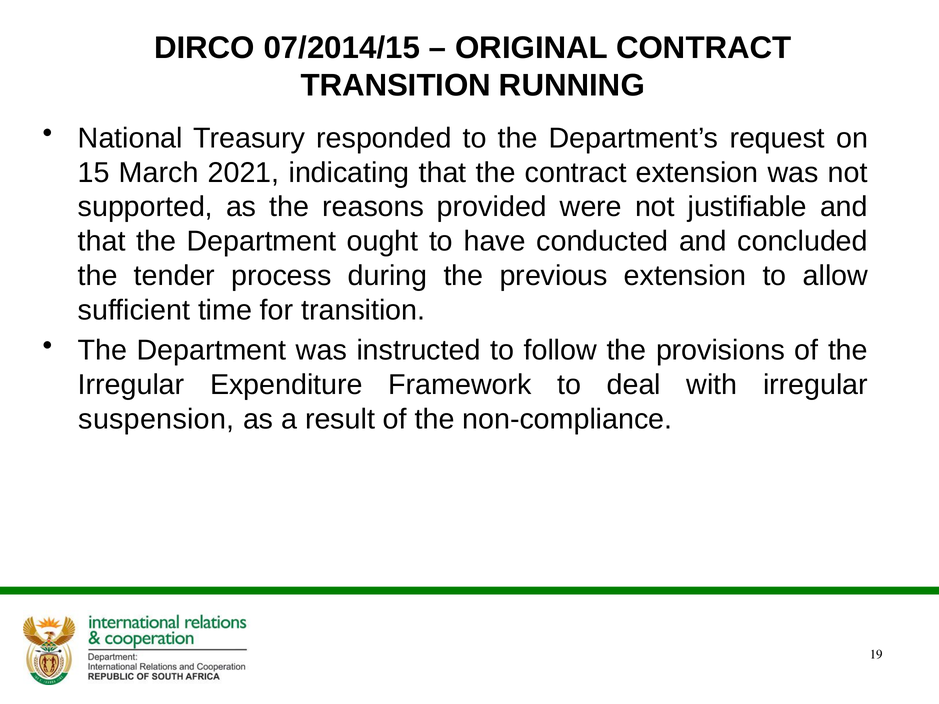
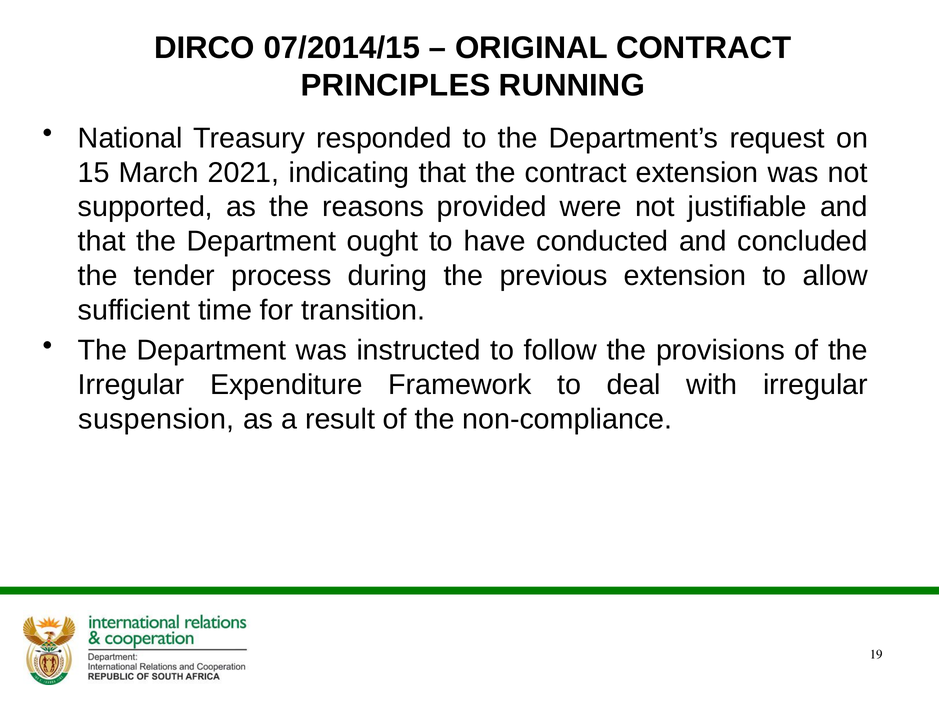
TRANSITION at (396, 85): TRANSITION -> PRINCIPLES
